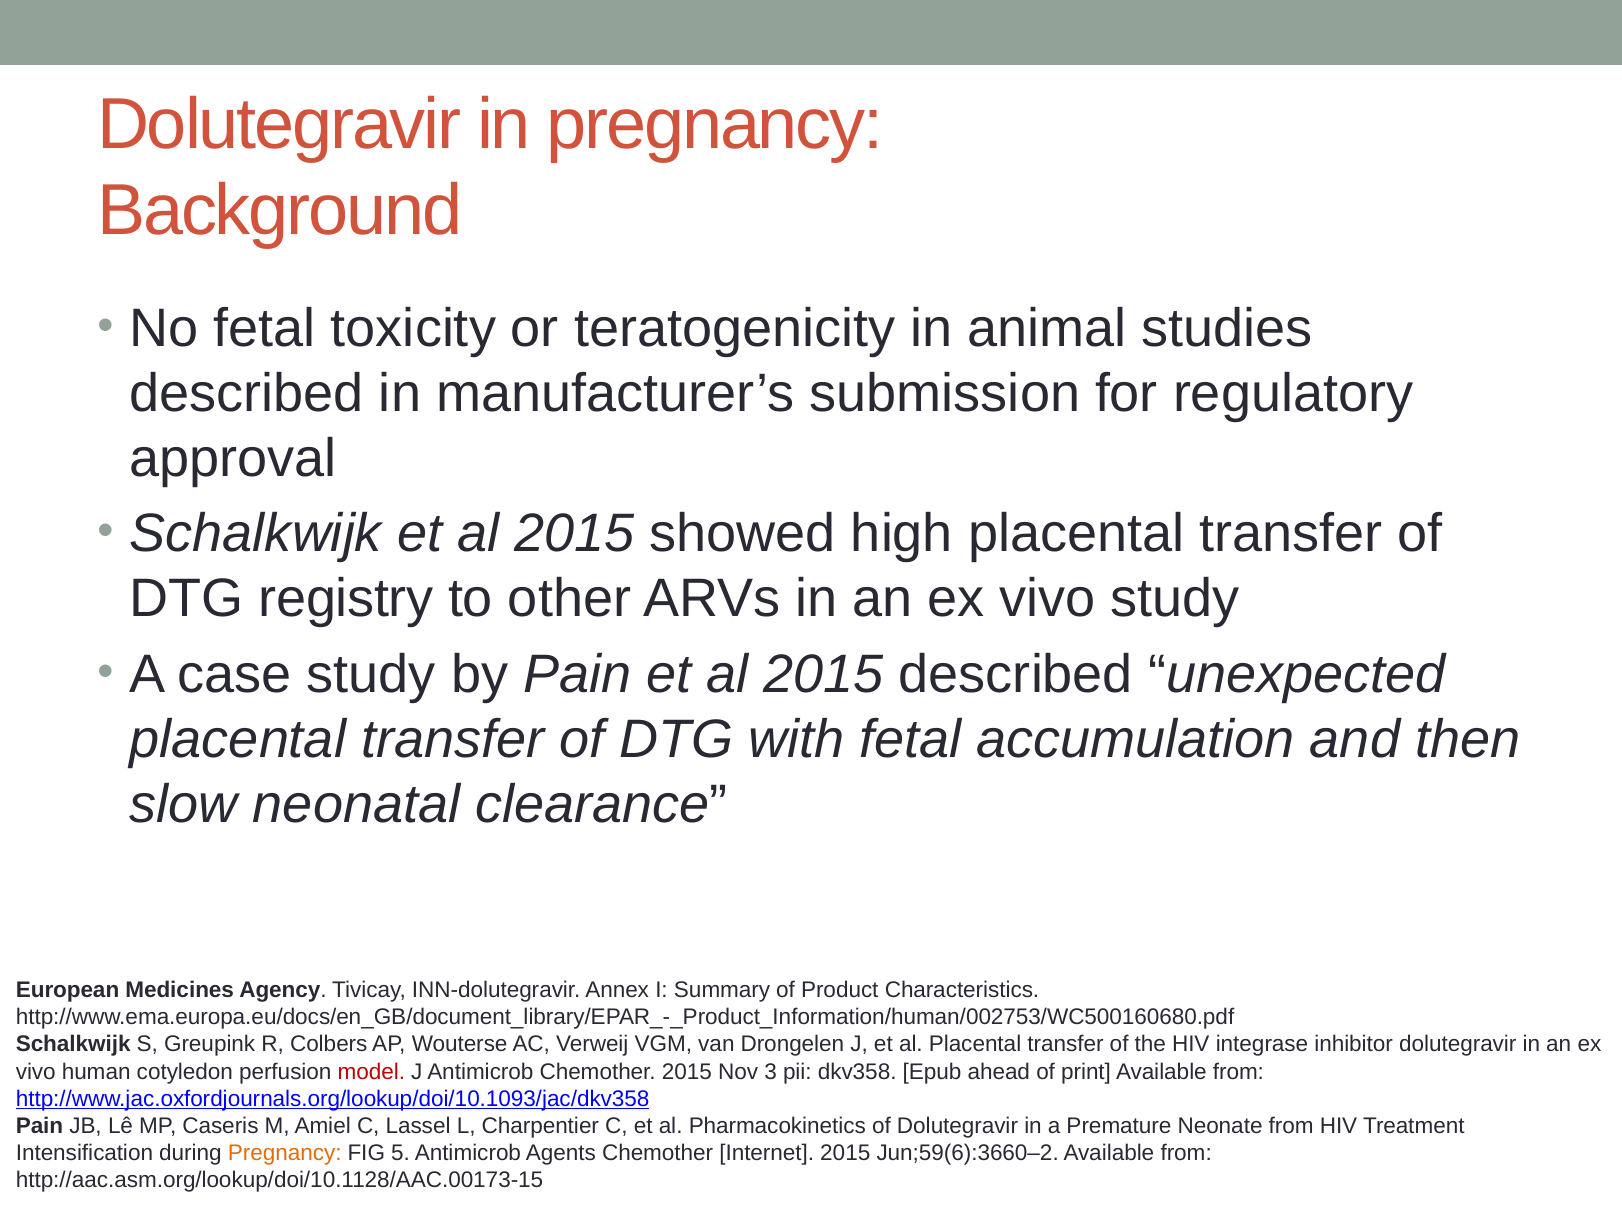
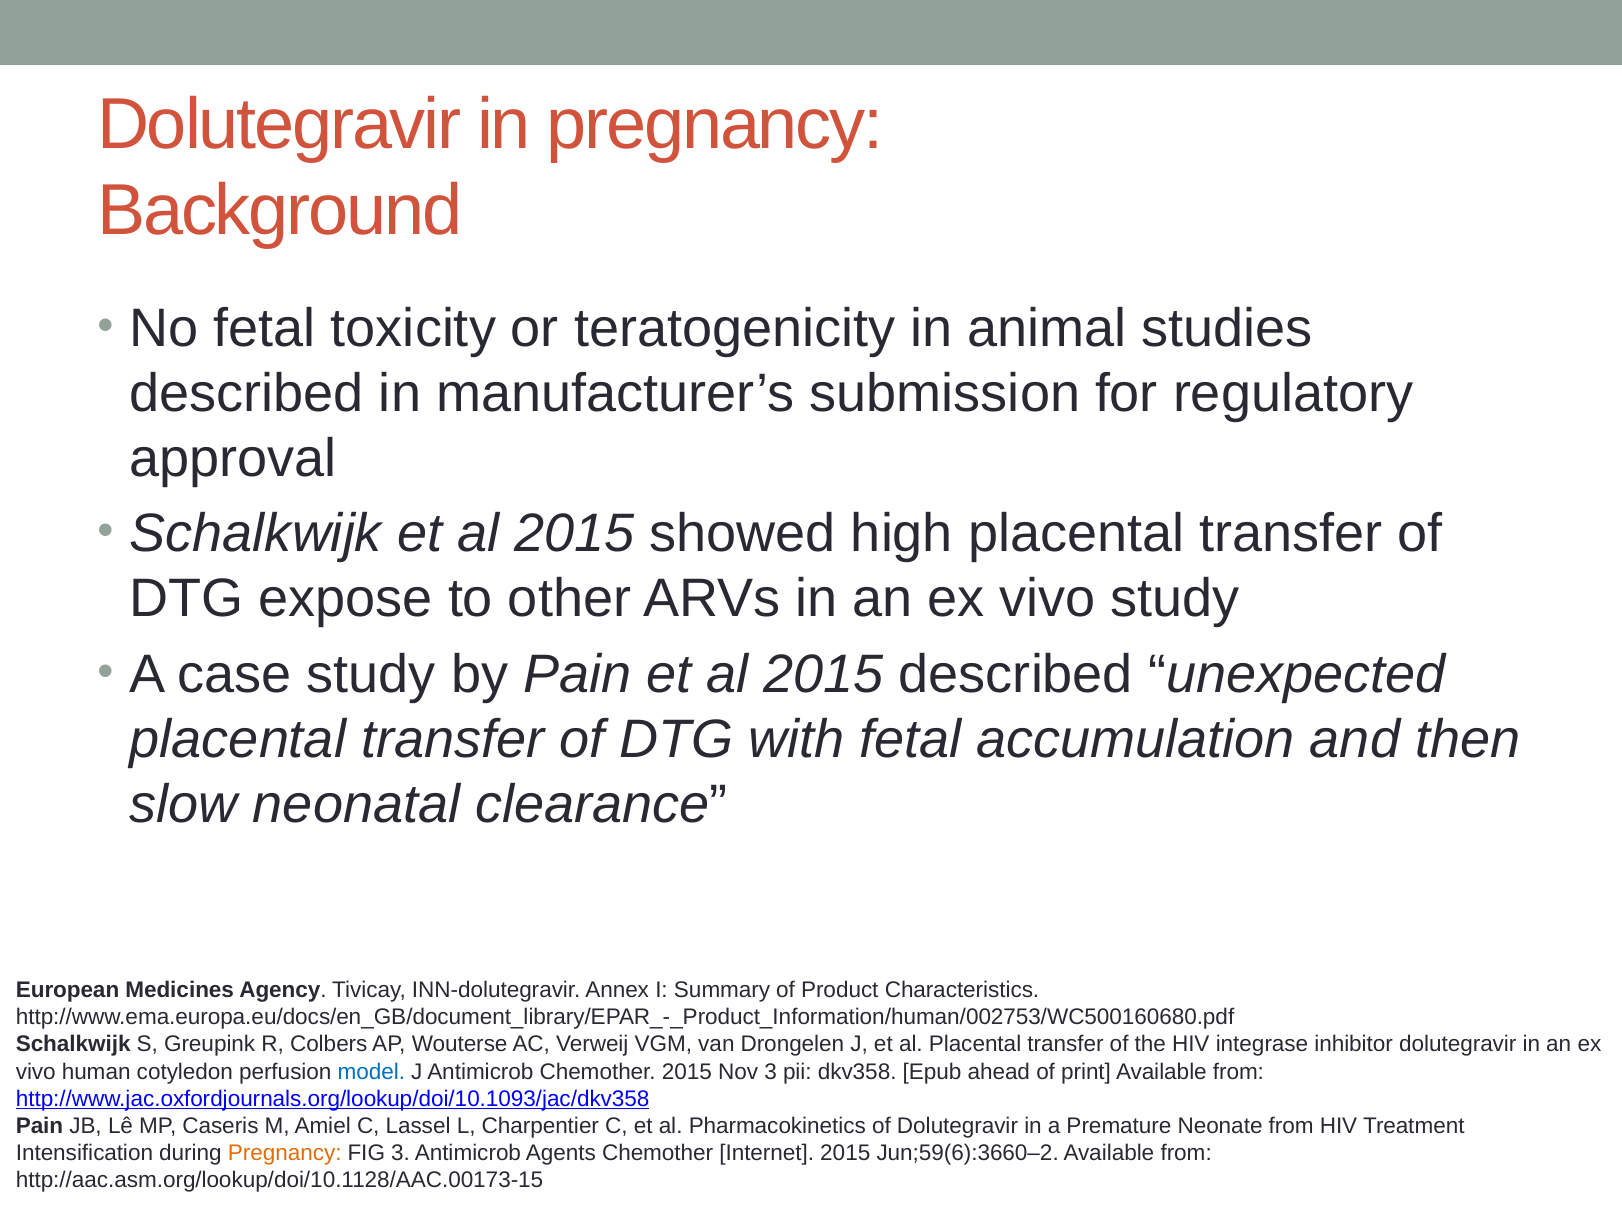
registry: registry -> expose
model colour: red -> blue
FIG 5: 5 -> 3
